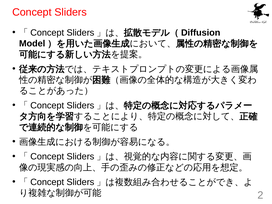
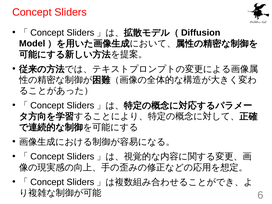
2: 2 -> 6
